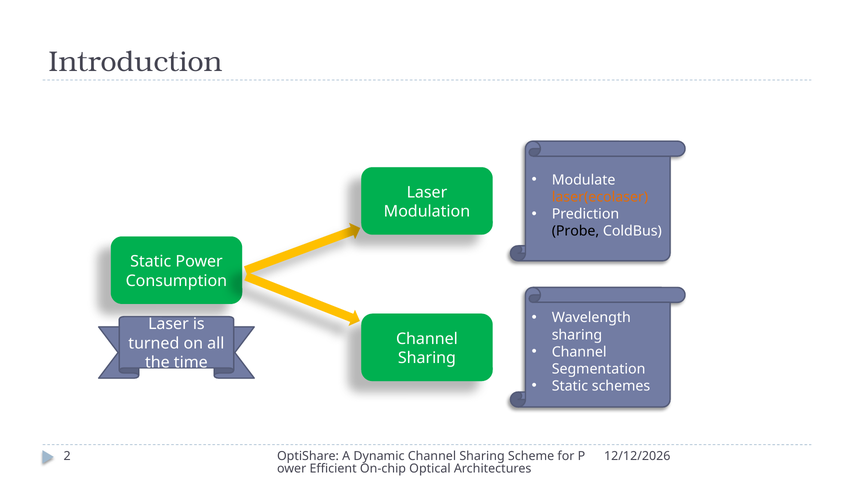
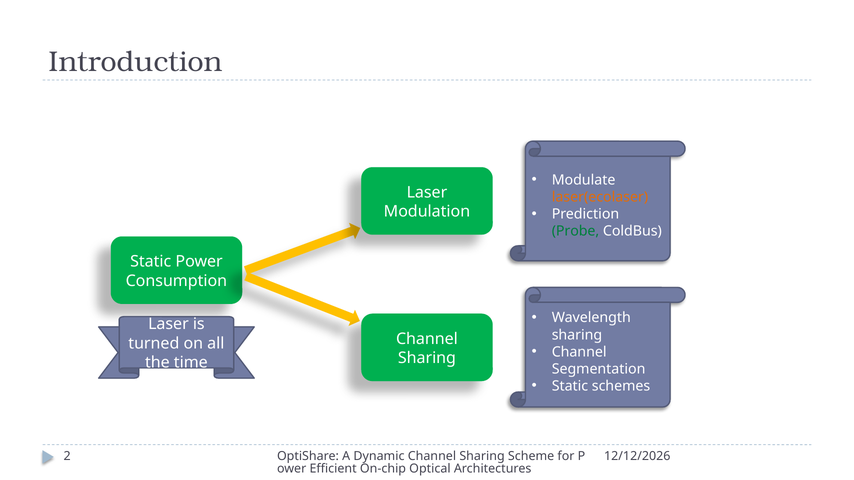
Probe colour: black -> green
